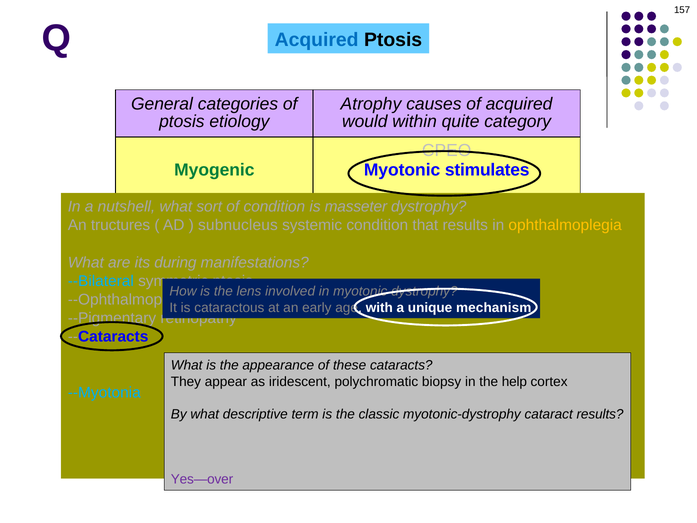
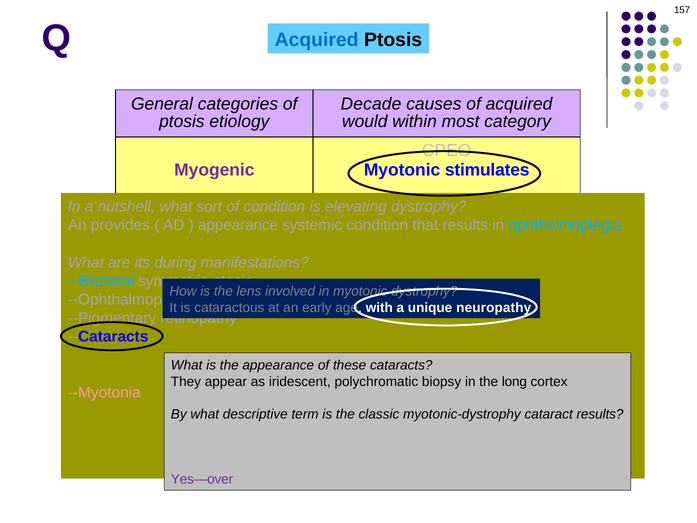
Atrophy: Atrophy -> Decade
quite: quite -> most
Myogenic colour: green -> purple
masseter: masseter -> elevating
tructures: tructures -> provides
subnucleus at (238, 225): subnucleus -> appearance
ophthalmoplegia colour: yellow -> light blue
mechanism: mechanism -> neuropathy
help: help -> long
--Myotonia colour: light blue -> pink
